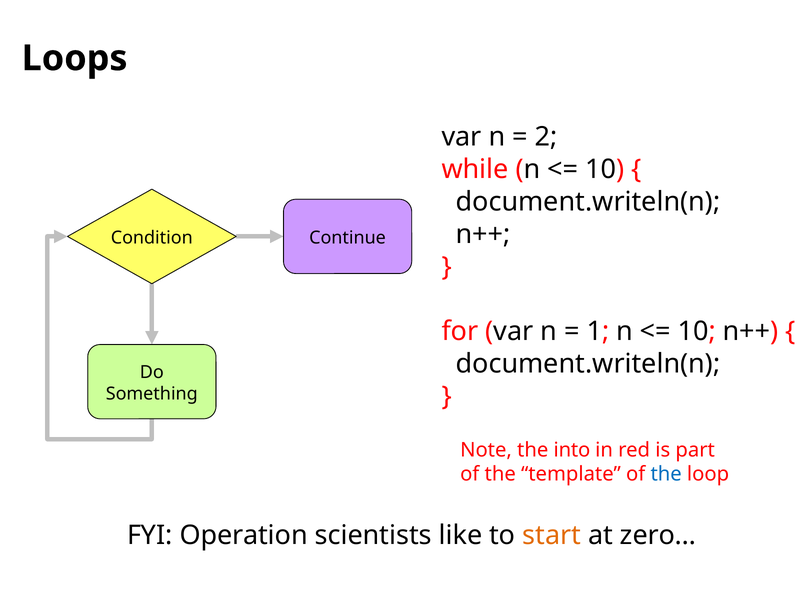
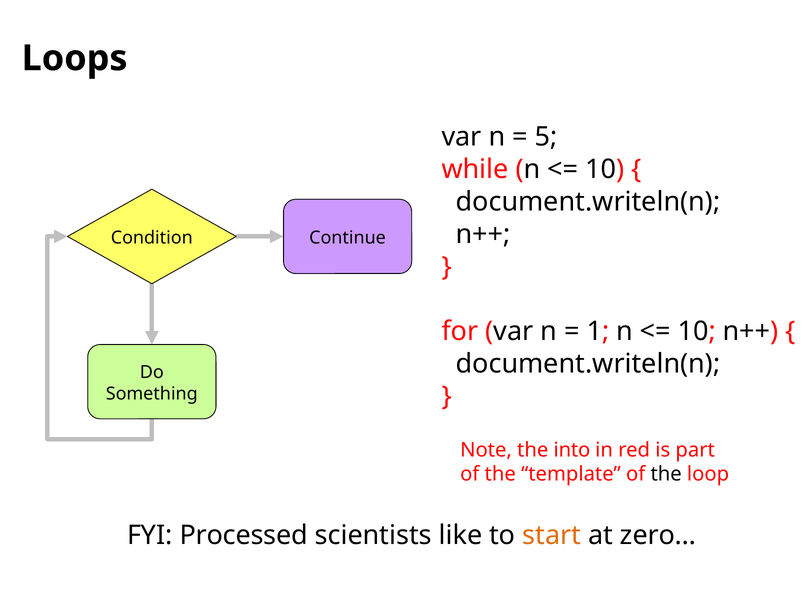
2: 2 -> 5
the at (666, 474) colour: blue -> black
Operation: Operation -> Processed
